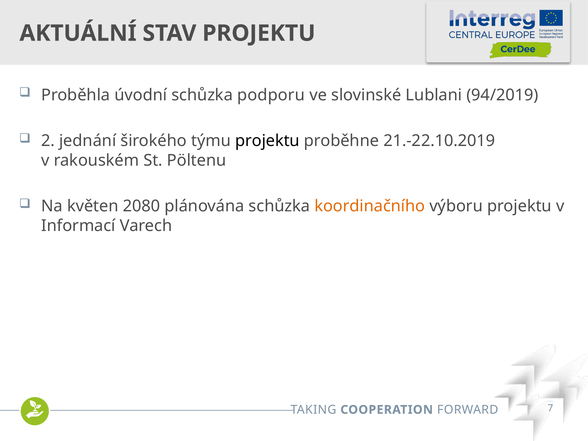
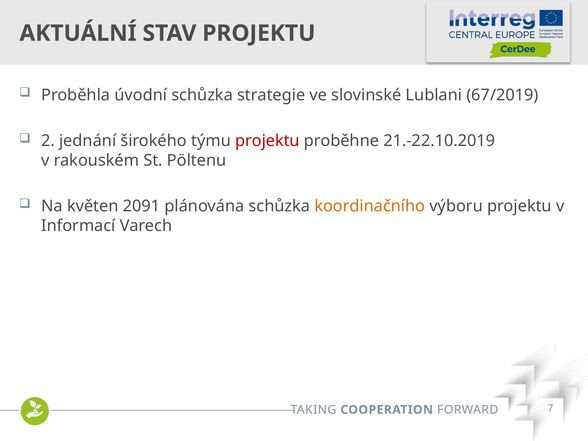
podporu: podporu -> strategie
94/2019: 94/2019 -> 67/2019
projektu at (267, 141) colour: black -> red
2080: 2080 -> 2091
